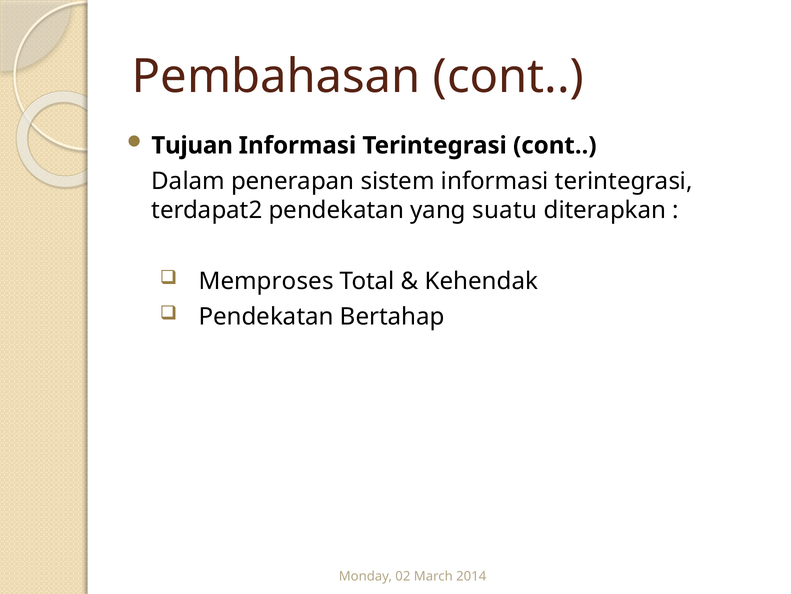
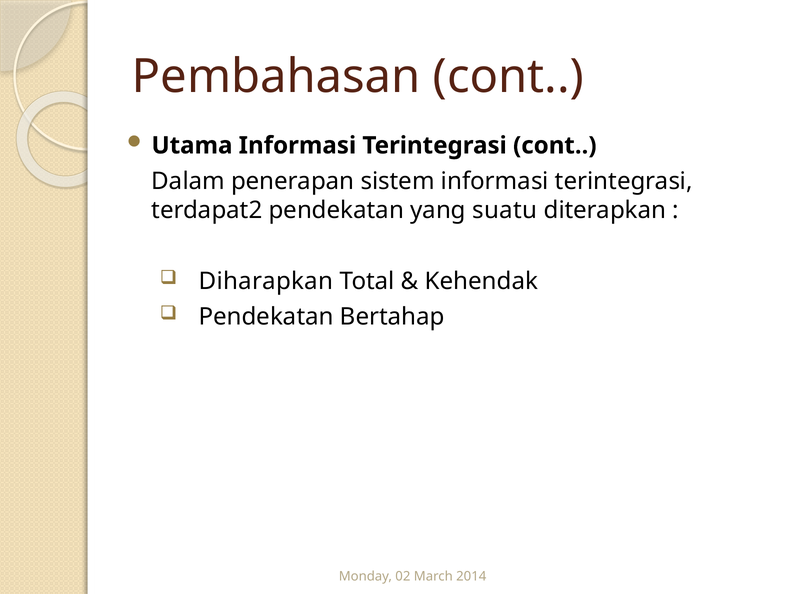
Tujuan: Tujuan -> Utama
Memproses: Memproses -> Diharapkan
